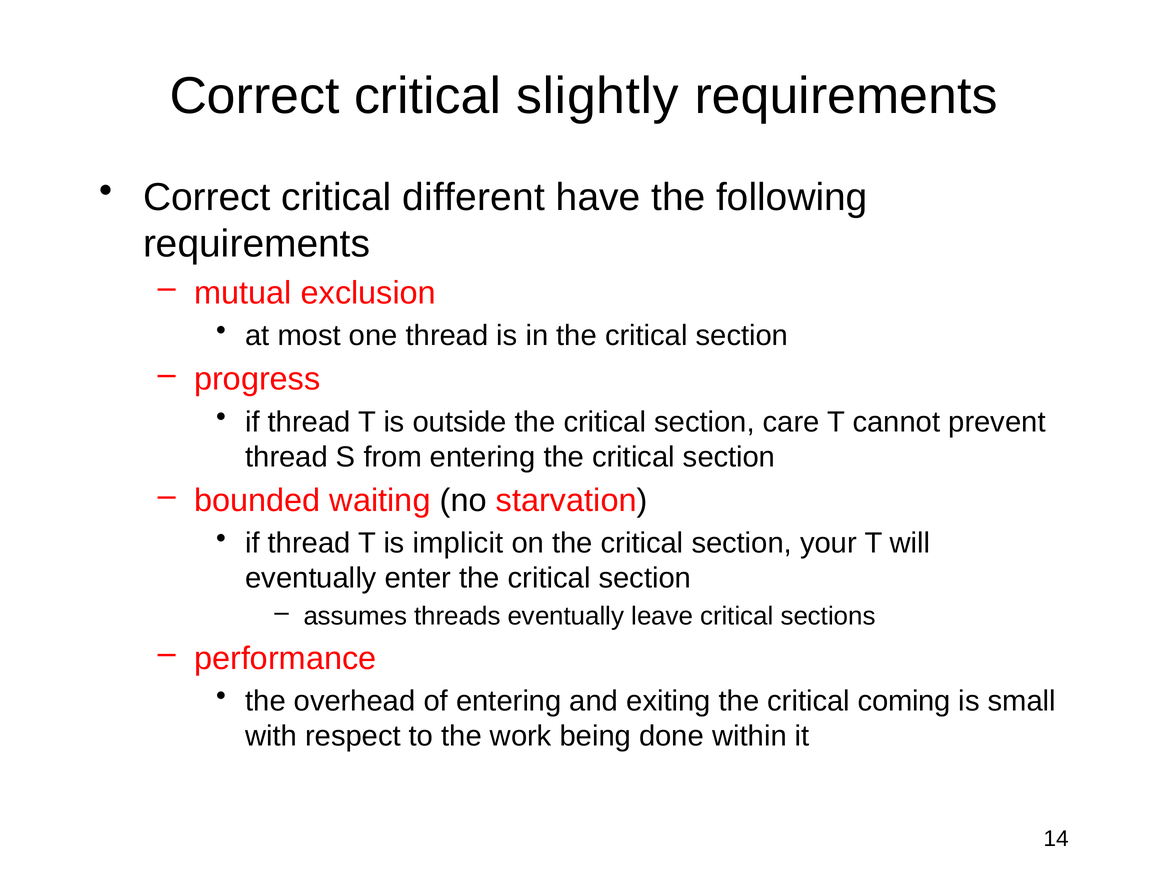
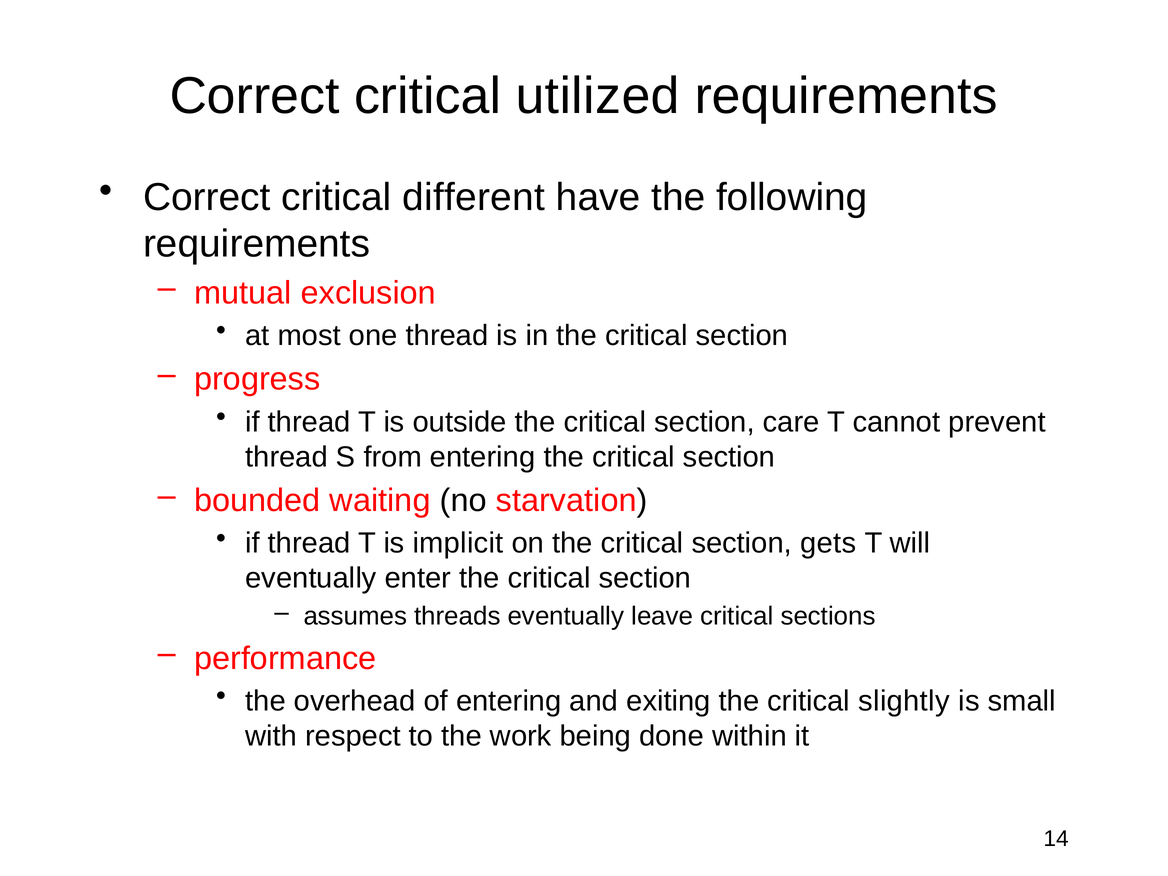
slightly: slightly -> utilized
your: your -> gets
coming: coming -> slightly
